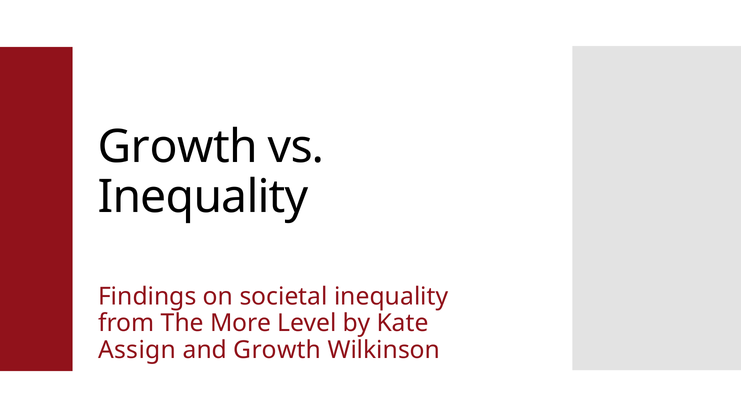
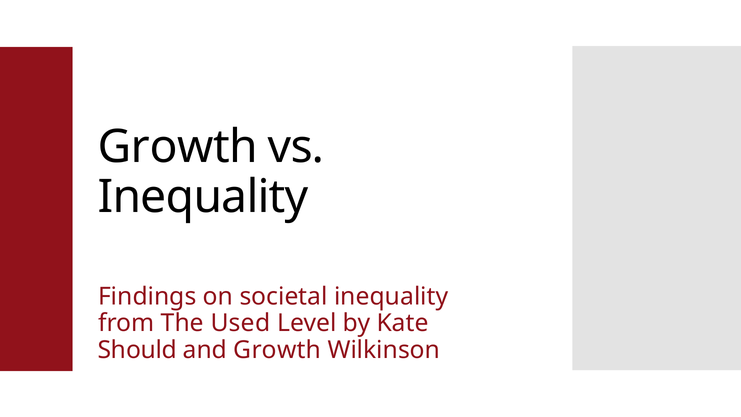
More: More -> Used
Assign: Assign -> Should
